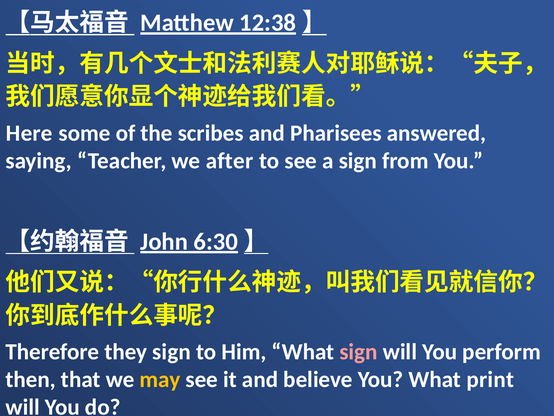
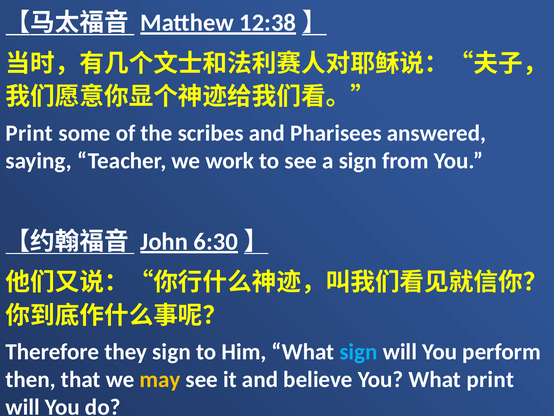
Here at (29, 133): Here -> Print
after: after -> work
sign at (359, 351) colour: pink -> light blue
